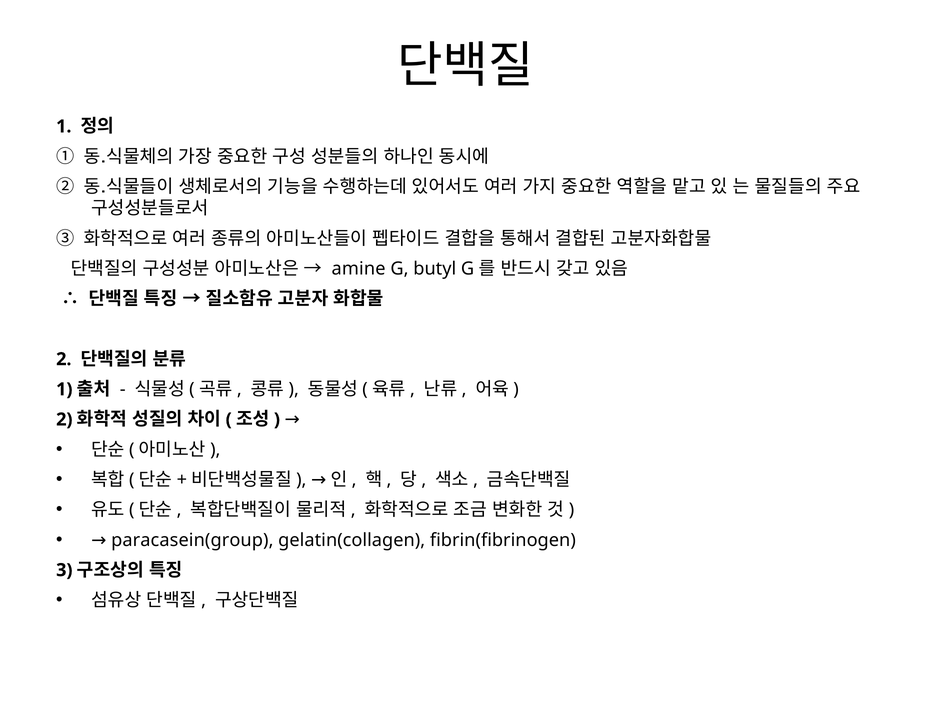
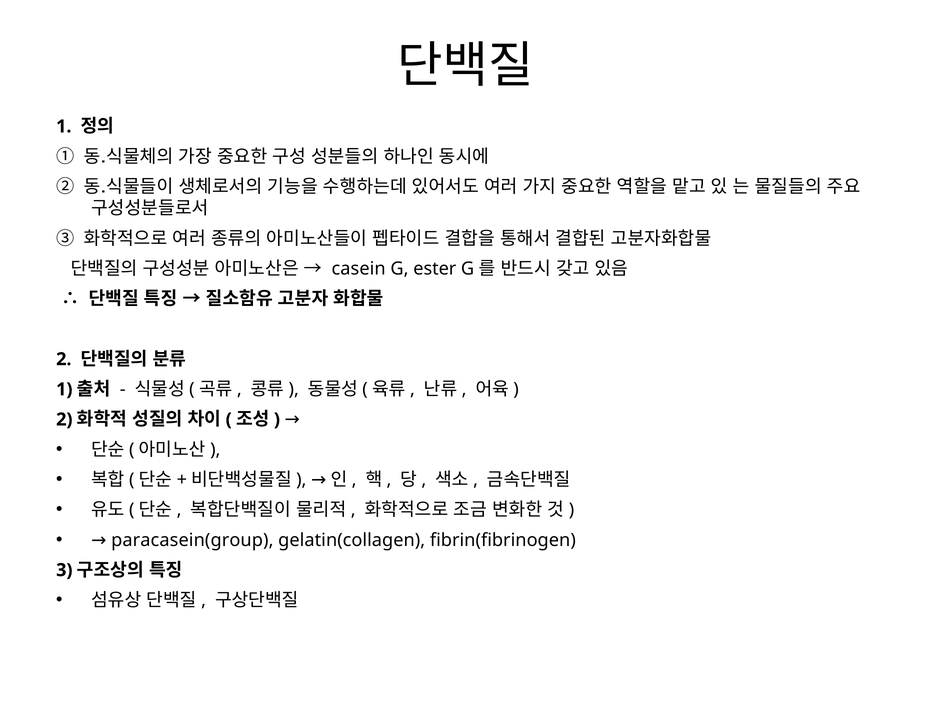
amine: amine -> casein
butyl: butyl -> ester
